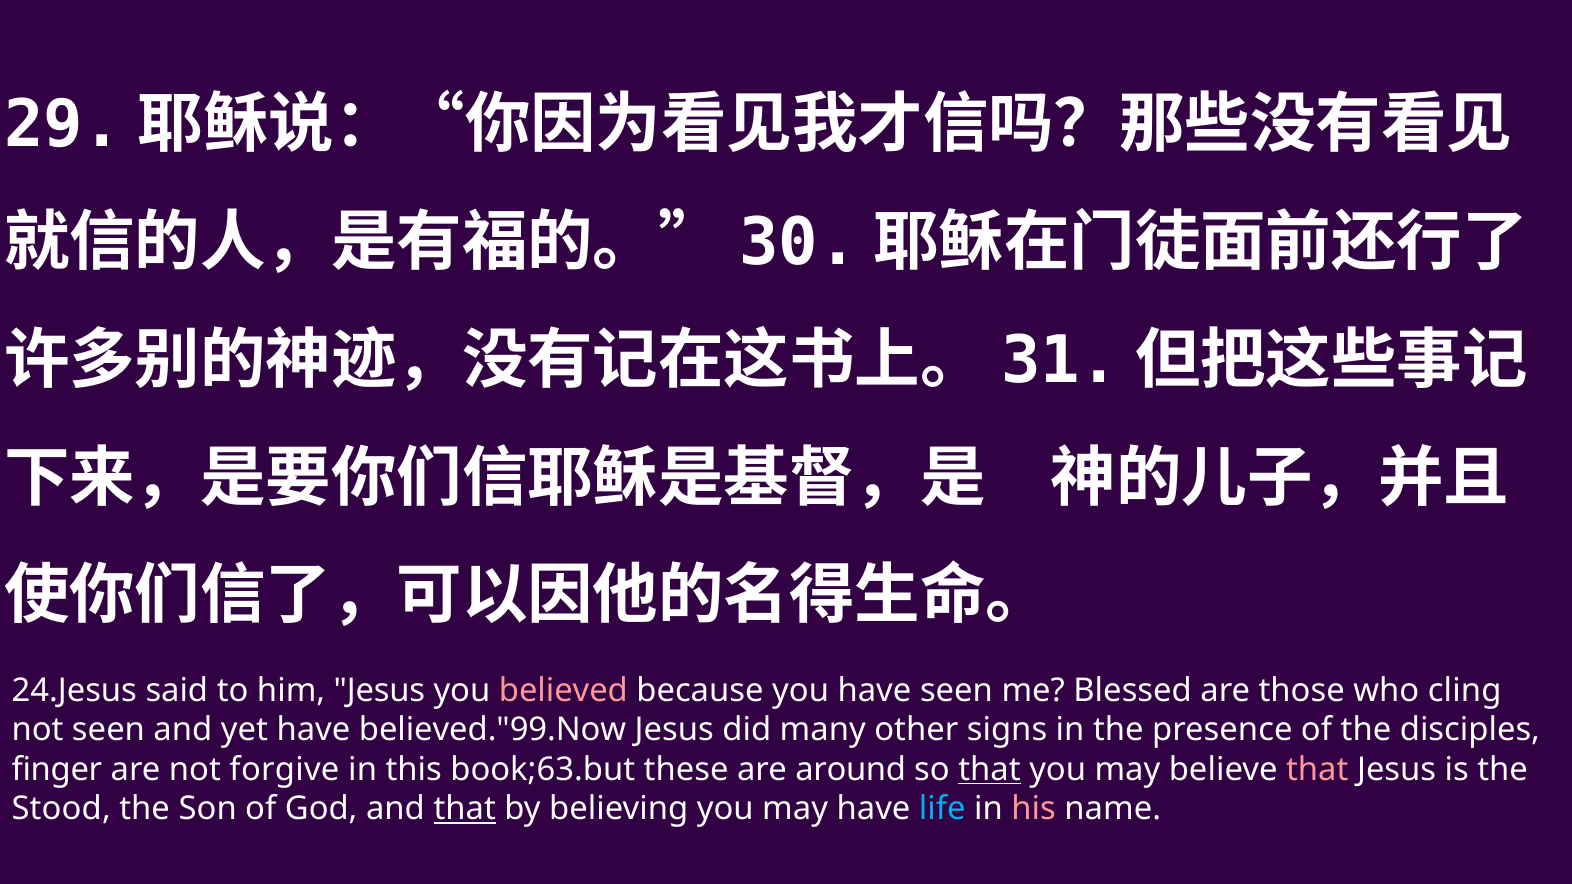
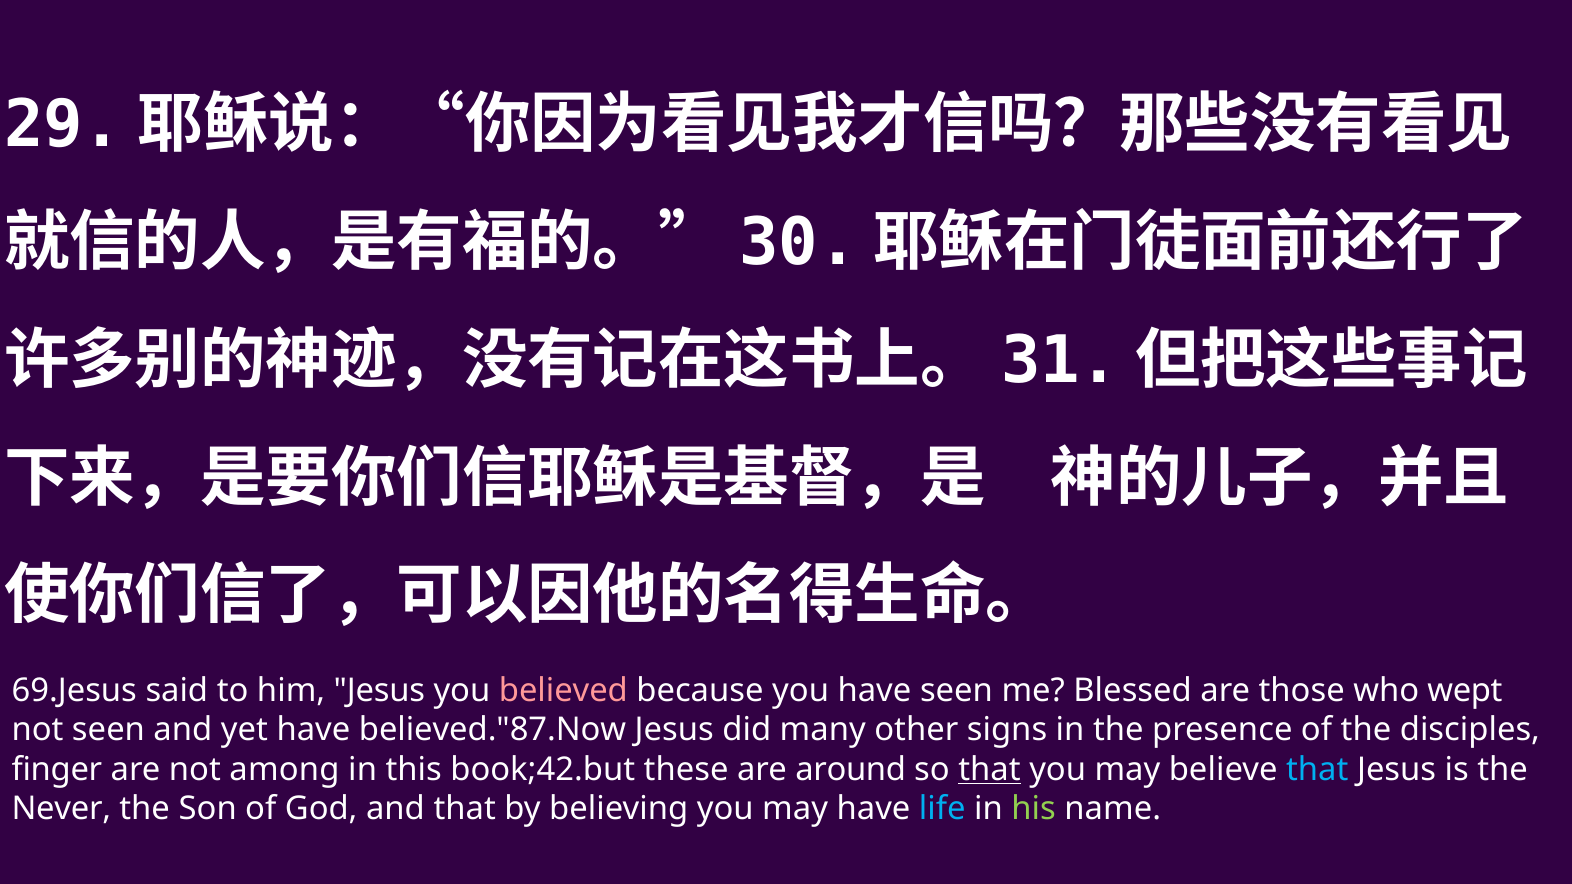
24.Jesus: 24.Jesus -> 69.Jesus
cling: cling -> wept
believed."99.Now: believed."99.Now -> believed."87.Now
forgive: forgive -> among
book;63.but: book;63.but -> book;42.but
that at (1317, 770) colour: pink -> light blue
Stood: Stood -> Never
that at (465, 809) underline: present -> none
his colour: pink -> light green
